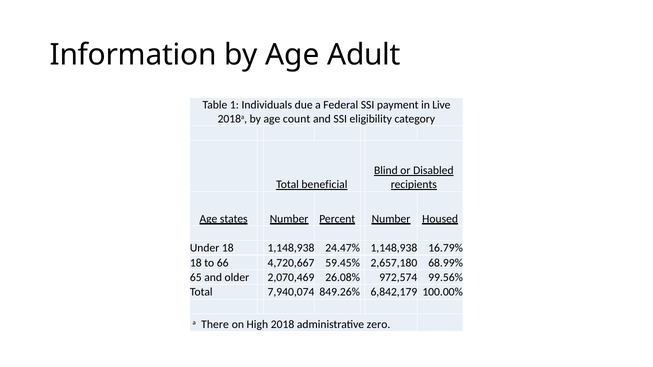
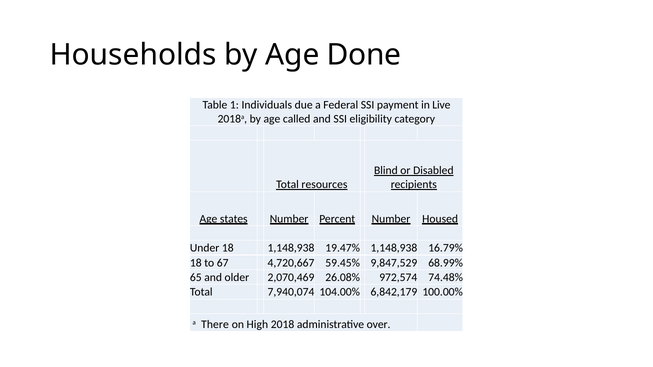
Information: Information -> Households
Adult: Adult -> Done
count: count -> called
beneficial: beneficial -> resources
24.47%: 24.47% -> 19.47%
66: 66 -> 67
2,657,180: 2,657,180 -> 9,847,529
99.56%: 99.56% -> 74.48%
849.26%: 849.26% -> 104.00%
zero: zero -> over
